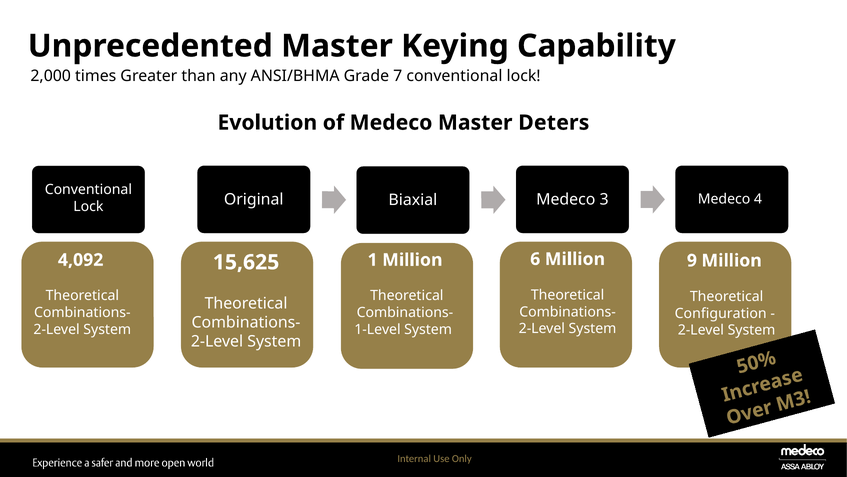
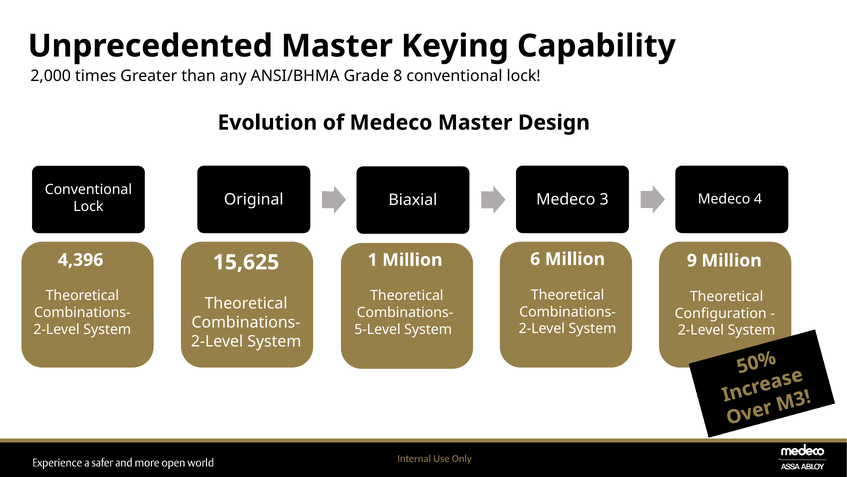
7: 7 -> 8
Deters: Deters -> Design
4,092: 4,092 -> 4,396
1-Level: 1-Level -> 5-Level
